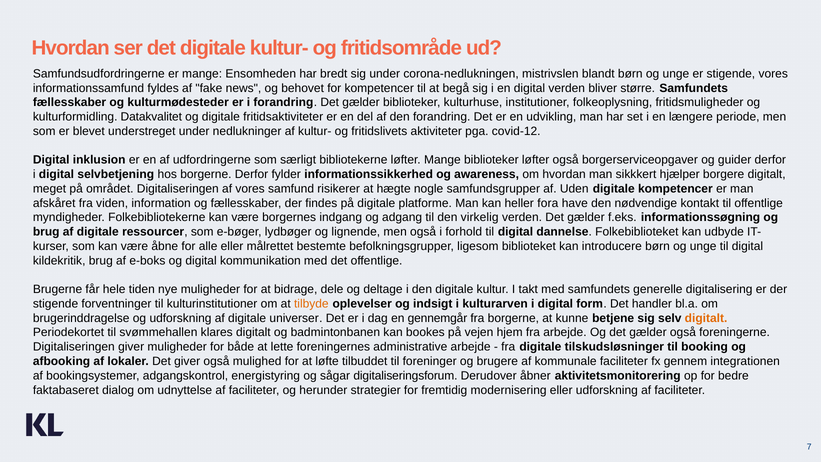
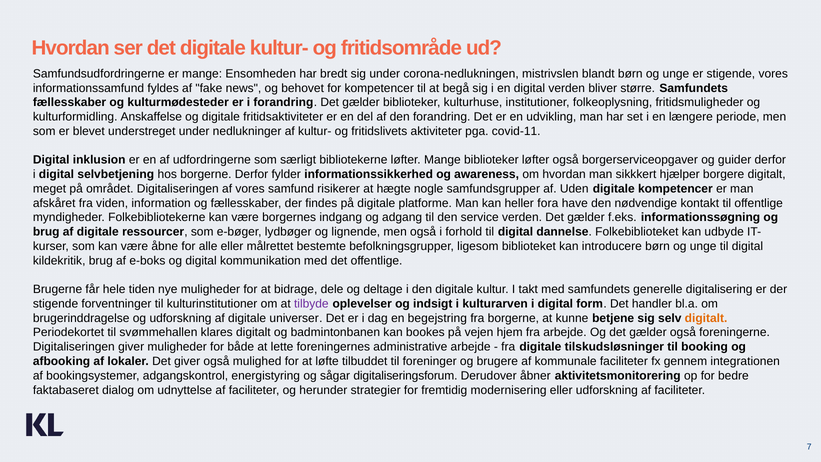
Datakvalitet: Datakvalitet -> Anskaffelse
covid-12: covid-12 -> covid-11
virkelig: virkelig -> service
tilbyde colour: orange -> purple
gennemgår: gennemgår -> begejstring
